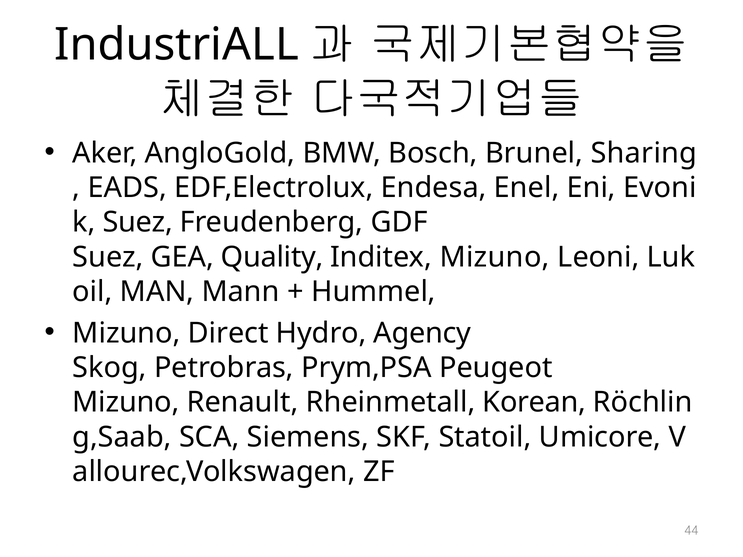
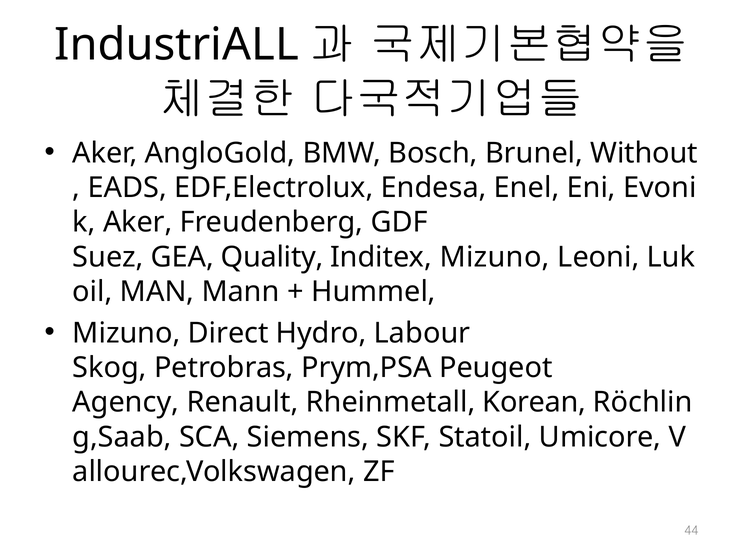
Sharing: Sharing -> Without
Suez at (138, 222): Suez -> Aker
Agency: Agency -> Labour
Mizuno at (126, 403): Mizuno -> Agency
